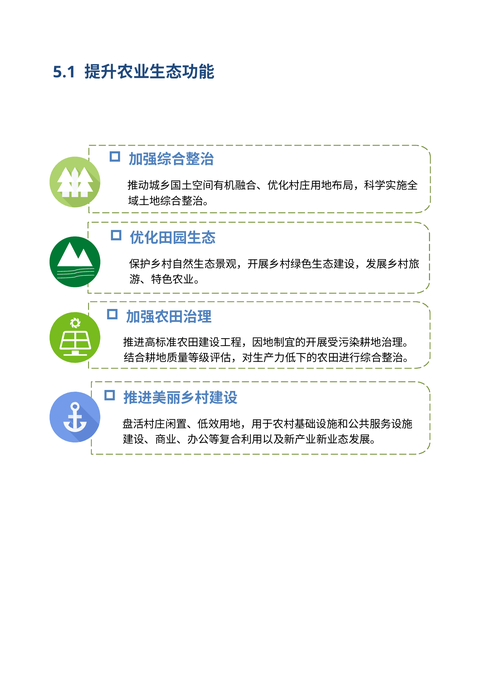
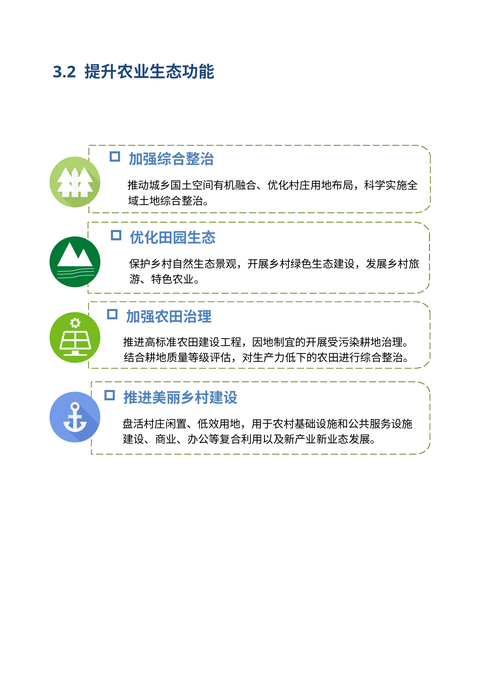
5.1: 5.1 -> 3.2
